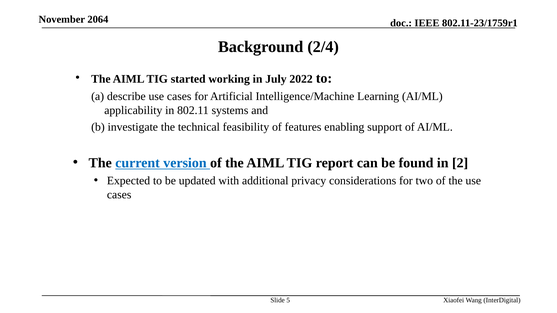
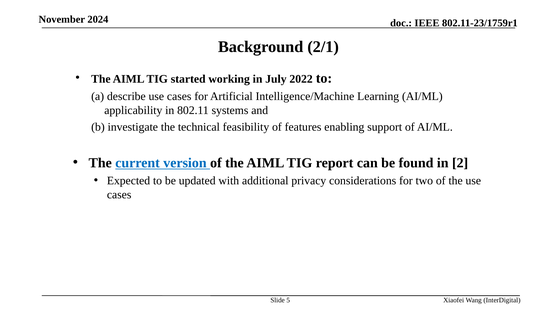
2064: 2064 -> 2024
2/4: 2/4 -> 2/1
